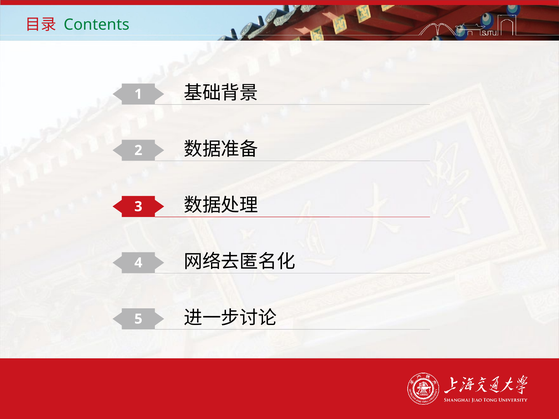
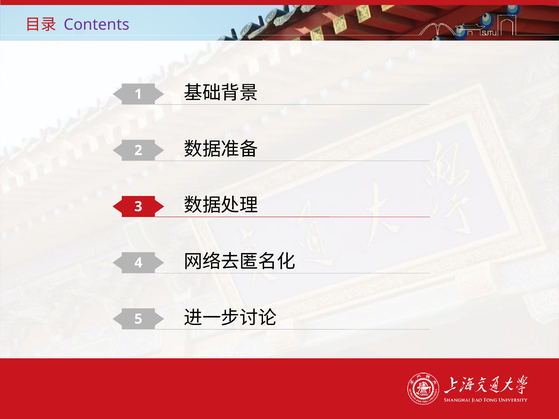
Contents colour: green -> purple
